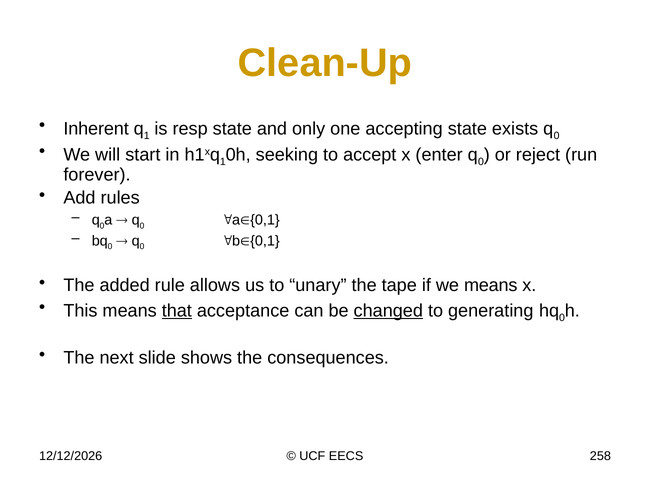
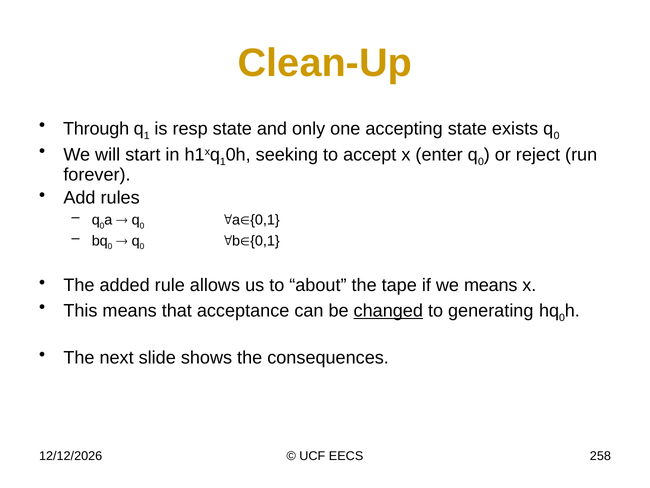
Inherent: Inherent -> Through
unary: unary -> about
that underline: present -> none
